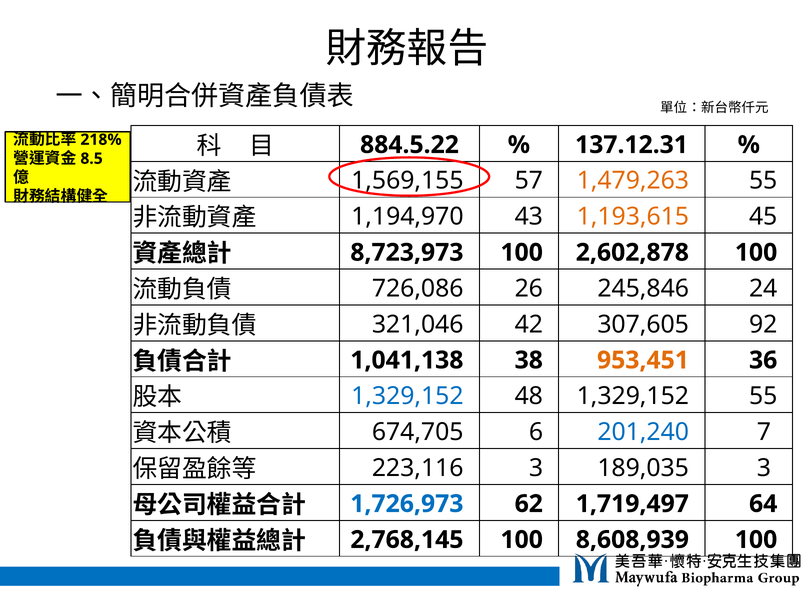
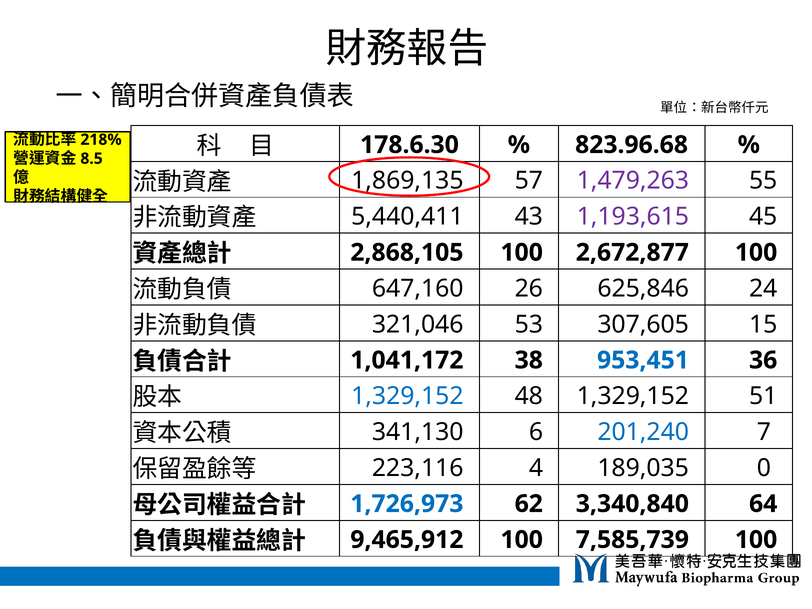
884.5.22: 884.5.22 -> 178.6.30
137.12.31: 137.12.31 -> 823.96.68
1,569,155: 1,569,155 -> 1,869,135
1,479,263 colour: orange -> purple
1,194,970: 1,194,970 -> 5,440,411
1,193,615 colour: orange -> purple
8,723,973: 8,723,973 -> 2,868,105
2,602,878: 2,602,878 -> 2,672,877
726,086: 726,086 -> 647,160
245,846: 245,846 -> 625,846
42: 42 -> 53
92: 92 -> 15
1,041,138: 1,041,138 -> 1,041,172
953,451 colour: orange -> blue
1,329,152 55: 55 -> 51
674,705: 674,705 -> 341,130
223,116 3: 3 -> 4
189,035 3: 3 -> 0
1,719,497: 1,719,497 -> 3,340,840
2,768,145: 2,768,145 -> 9,465,912
8,608,939: 8,608,939 -> 7,585,739
